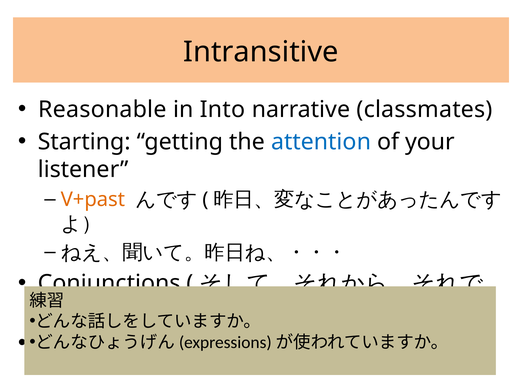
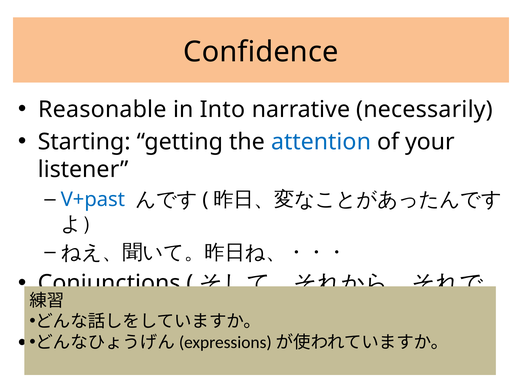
Intransitive: Intransitive -> Confidence
classmates: classmates -> necessarily
V+past colour: orange -> blue
